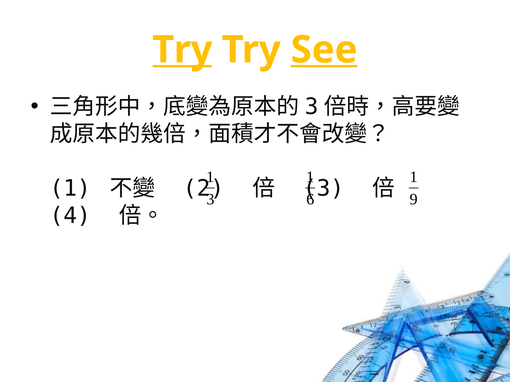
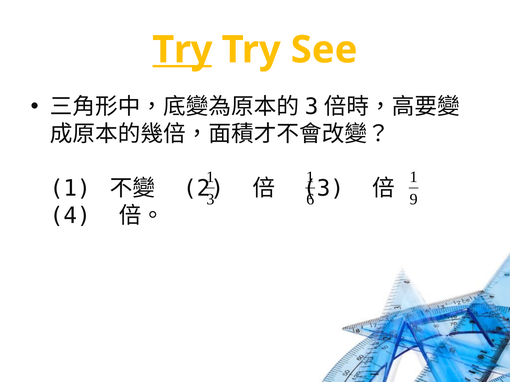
See underline: present -> none
